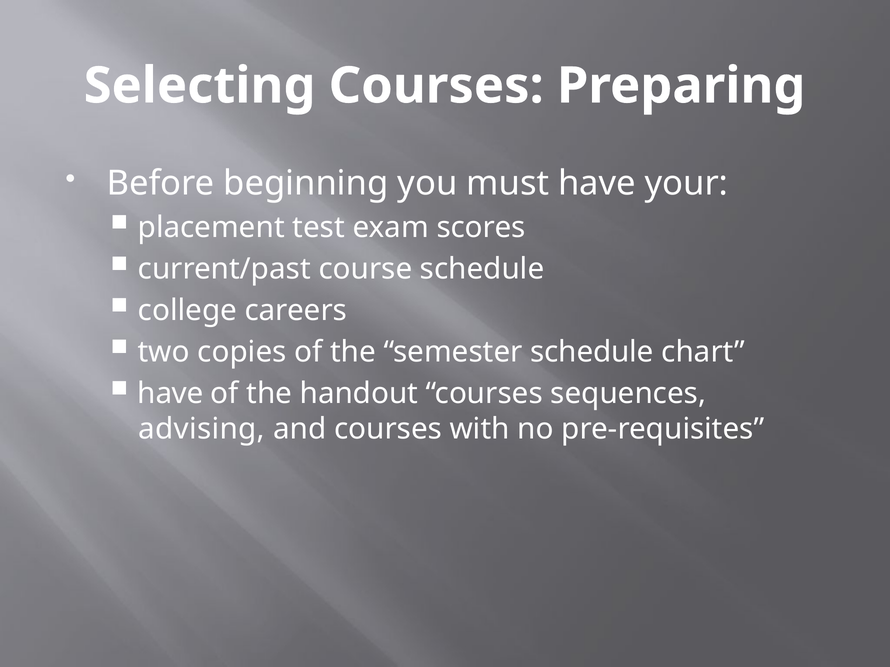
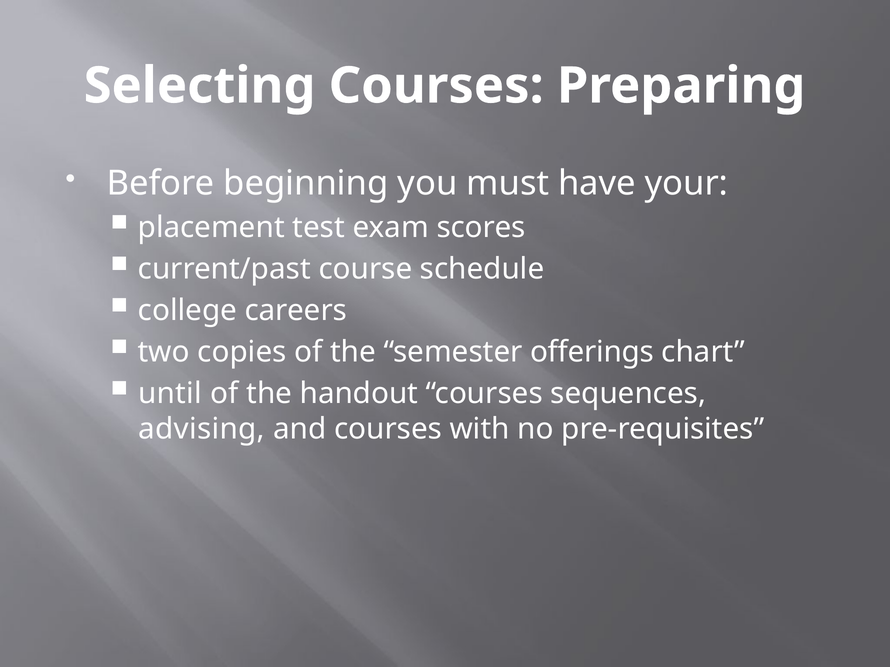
semester schedule: schedule -> offerings
have at (170, 394): have -> until
